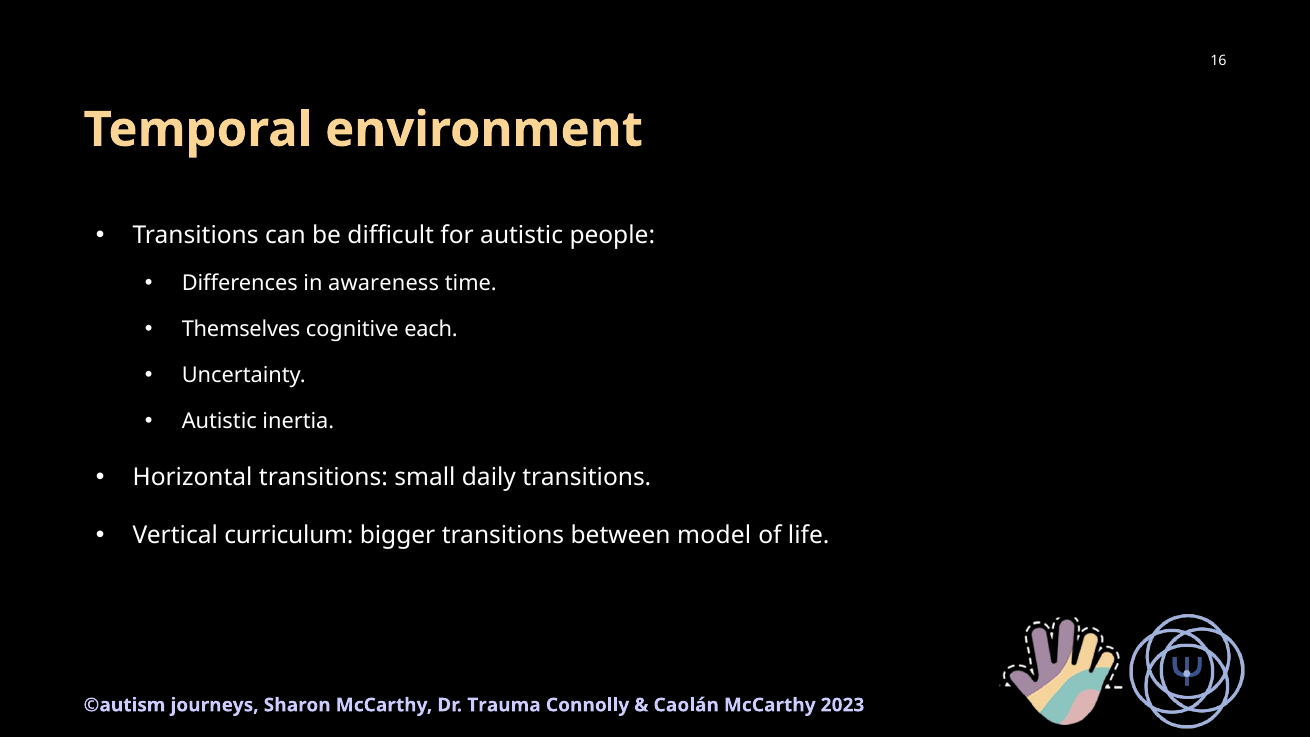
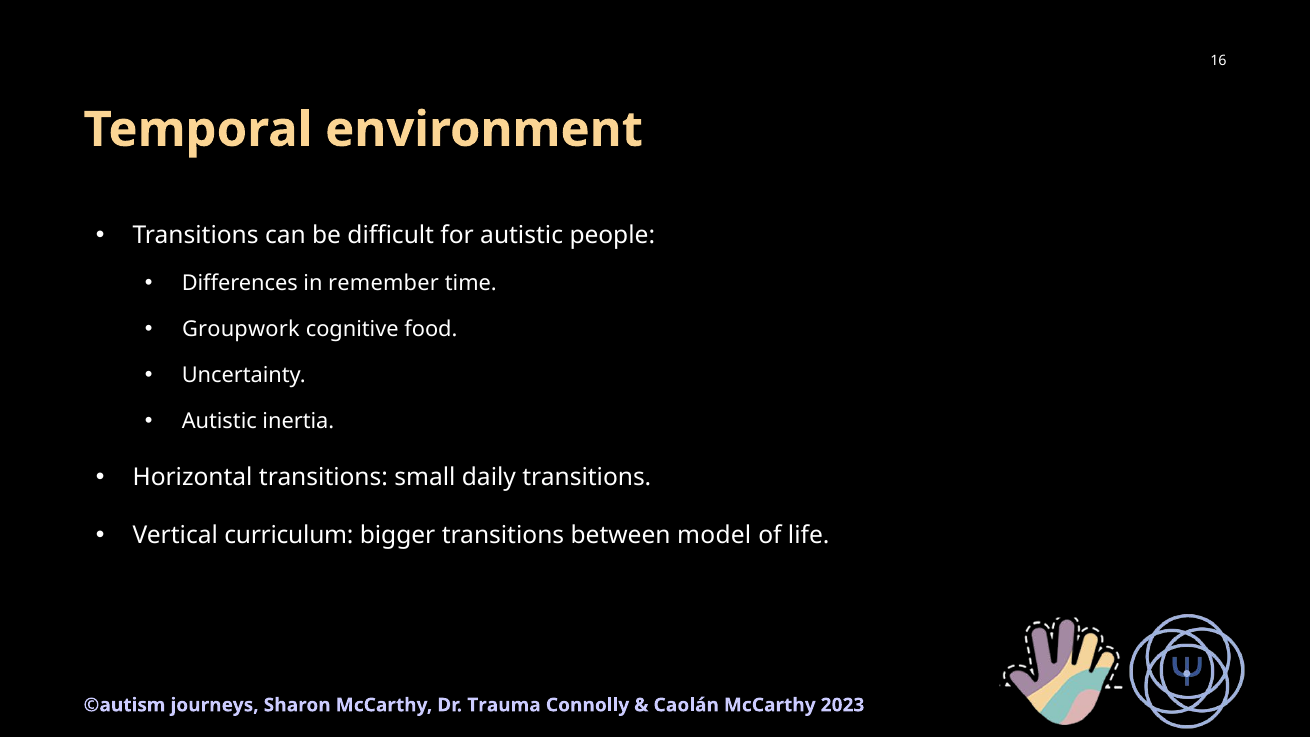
awareness: awareness -> remember
Themselves: Themselves -> Groupwork
each: each -> food
